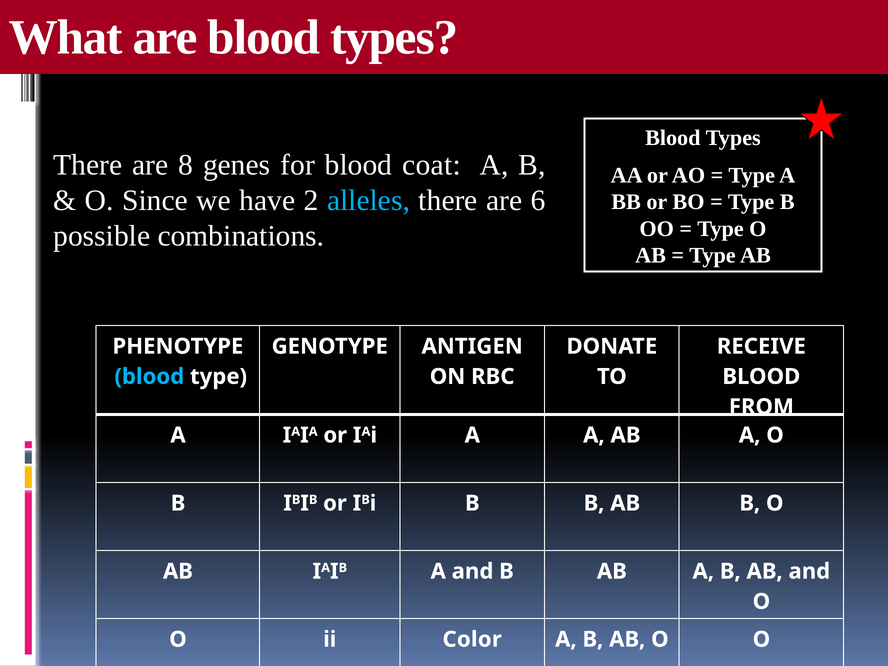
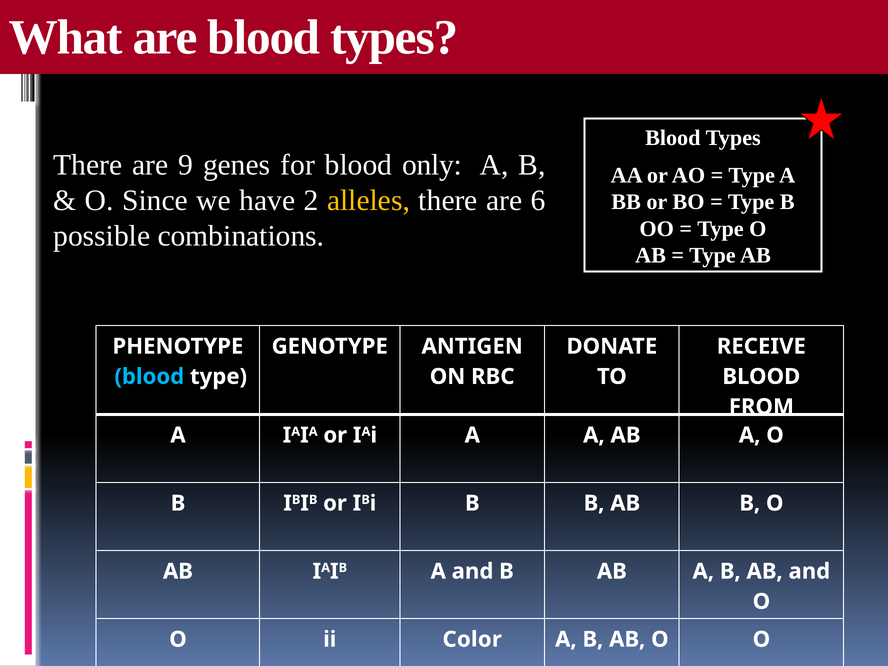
8: 8 -> 9
coat: coat -> only
alleles colour: light blue -> yellow
